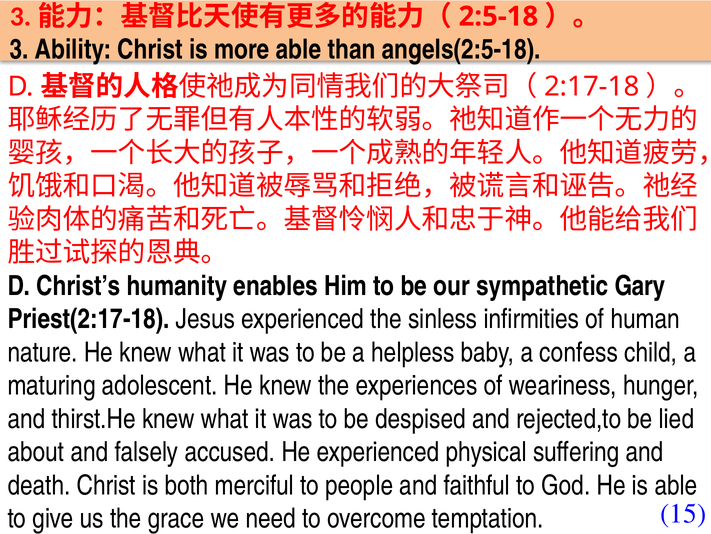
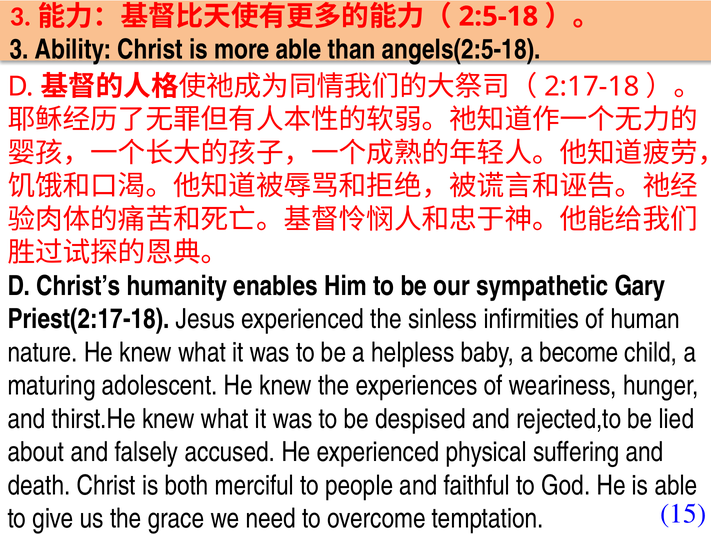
confess: confess -> become
